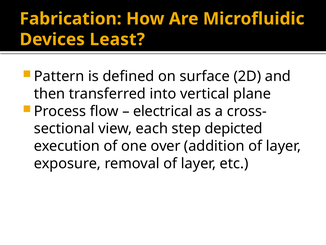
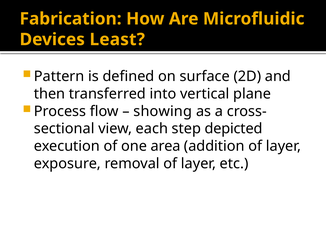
electrical: electrical -> showing
over: over -> area
